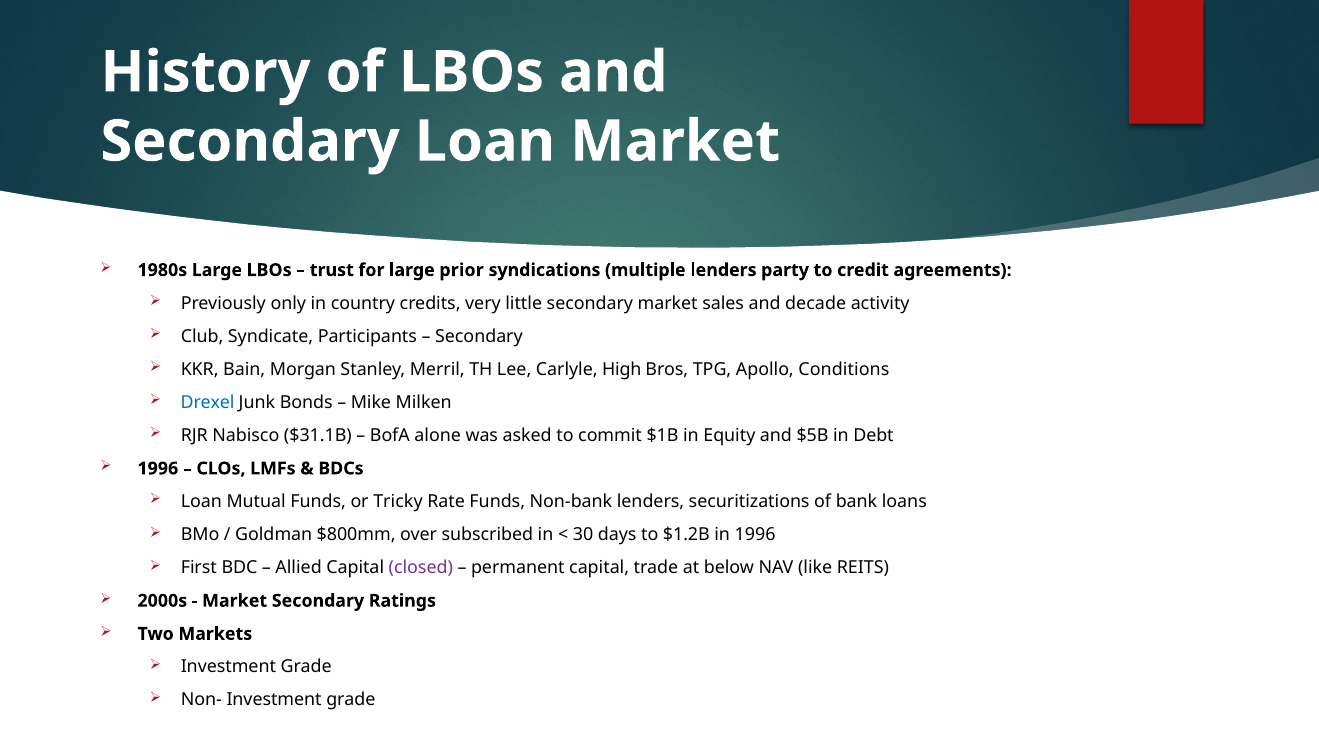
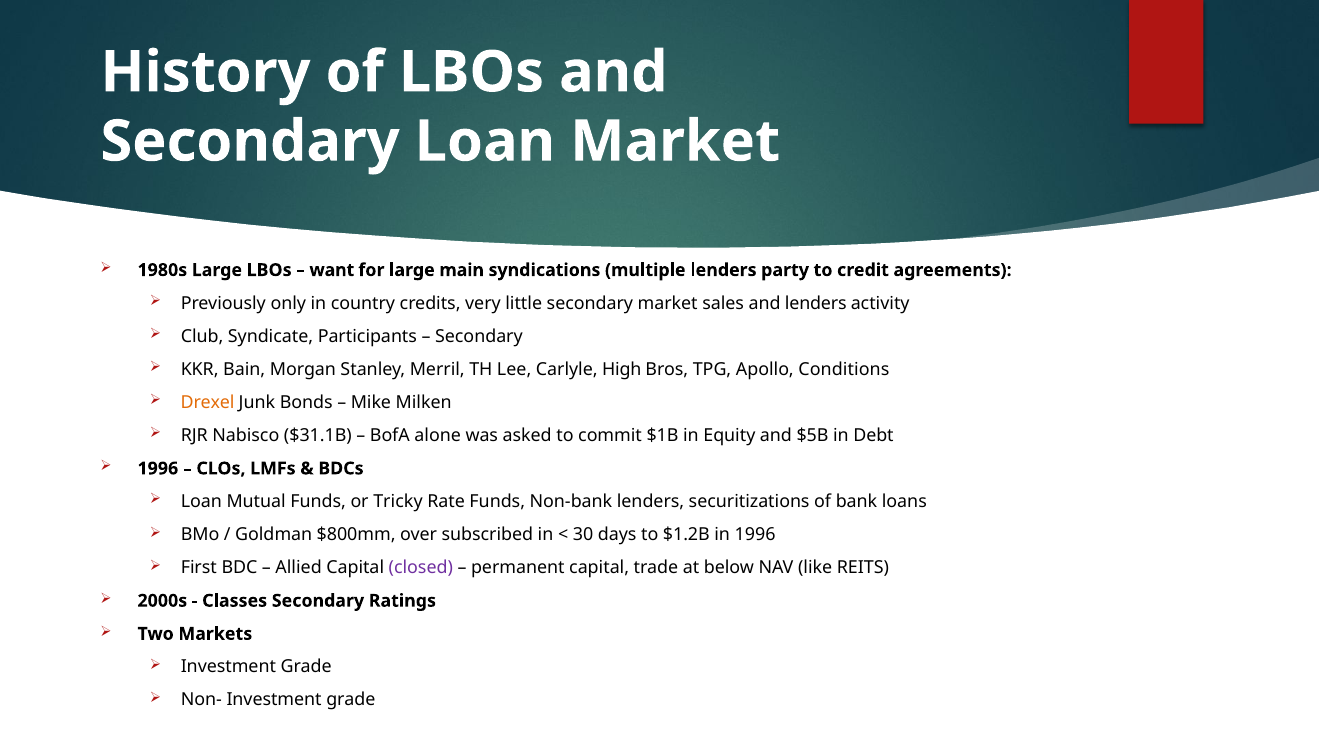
trust: trust -> want
prior: prior -> main
and decade: decade -> lenders
Drexel colour: blue -> orange
Market at (235, 601): Market -> Classes
